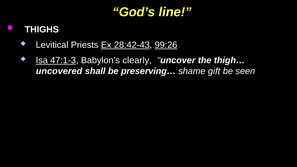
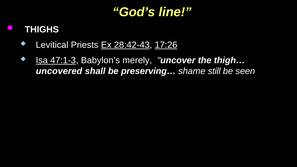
99:26: 99:26 -> 17:26
clearly: clearly -> merely
gift: gift -> still
